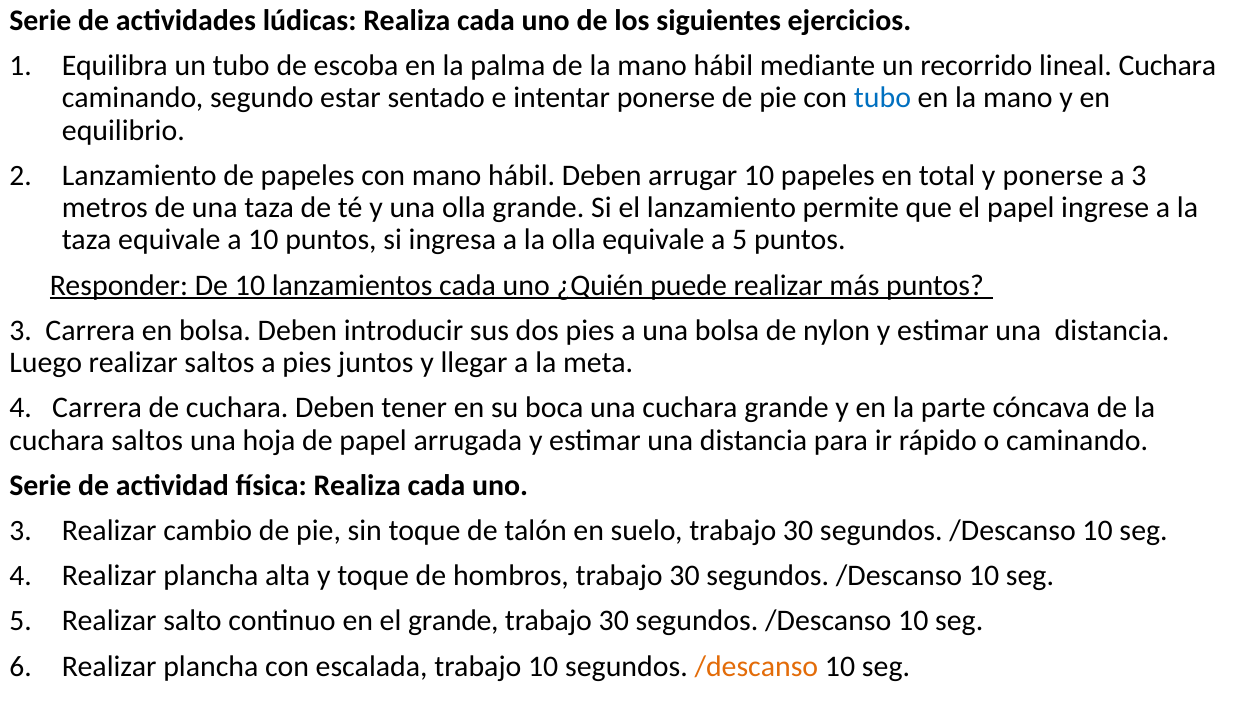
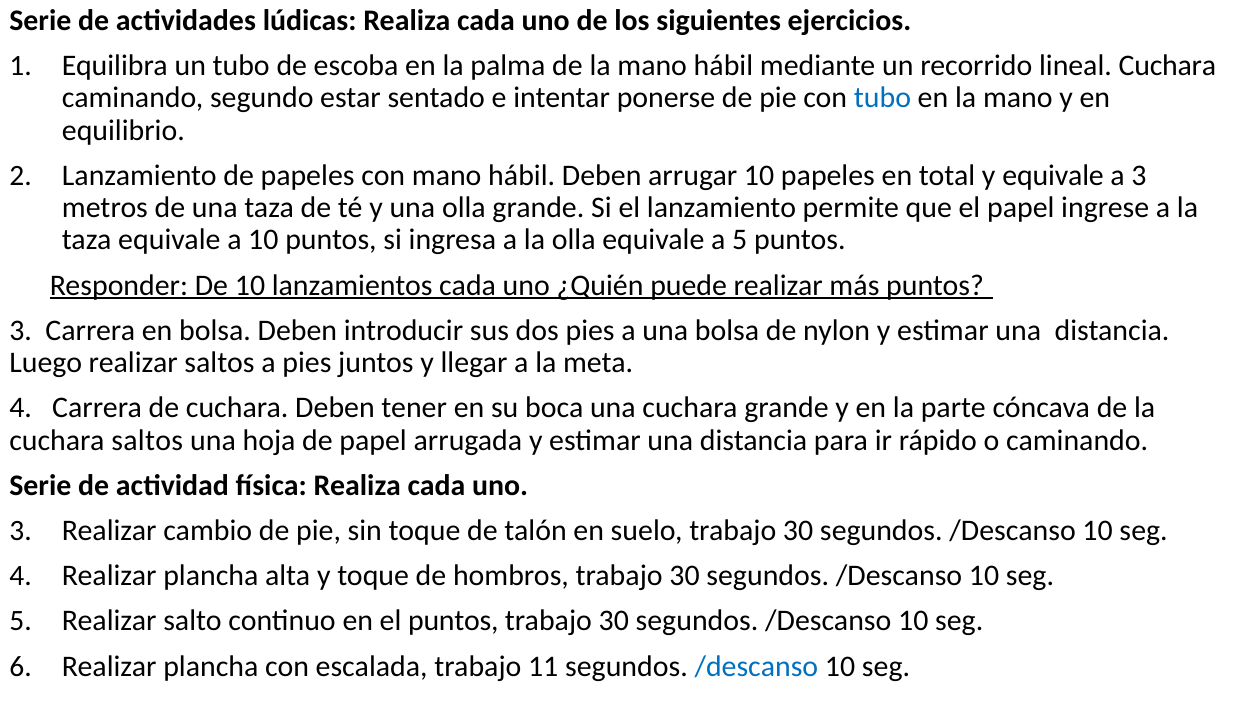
y ponerse: ponerse -> equivale
el grande: grande -> puntos
trabajo 10: 10 -> 11
/descanso at (756, 667) colour: orange -> blue
